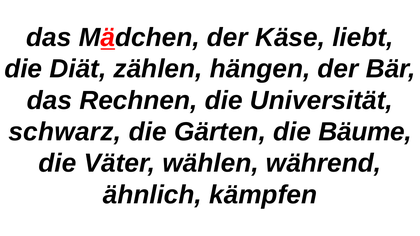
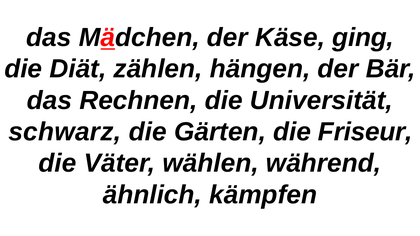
liebt: liebt -> ging
Bäume: Bäume -> Friseur
